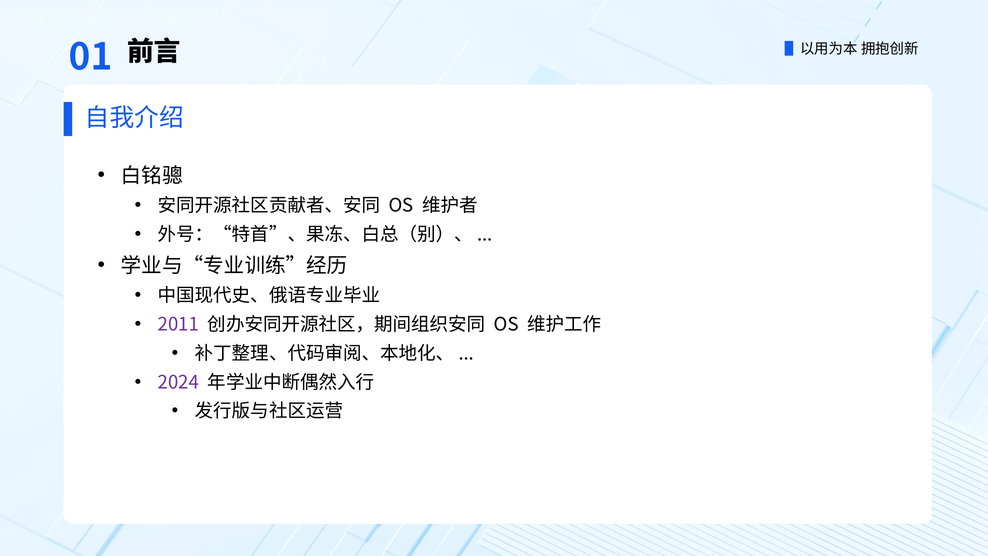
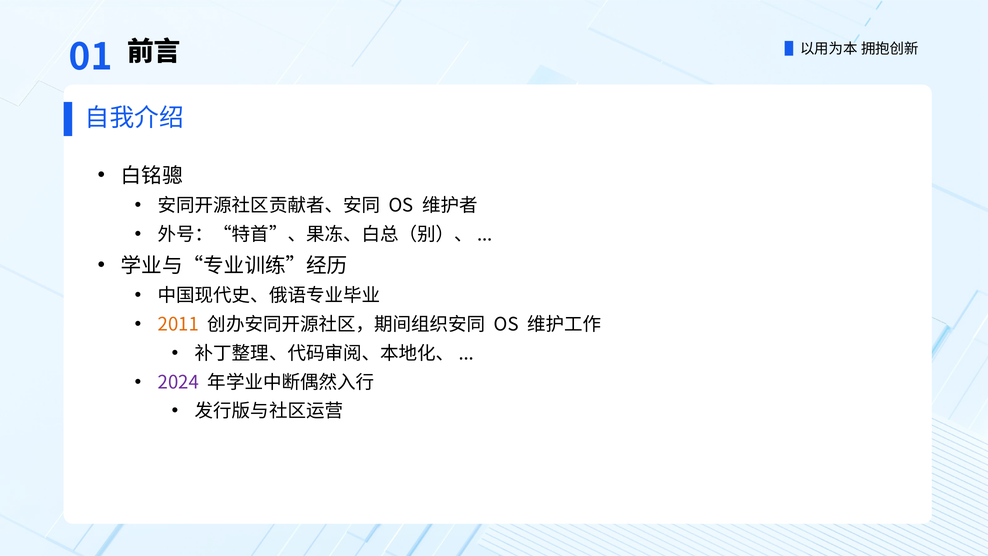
2011 colour: purple -> orange
